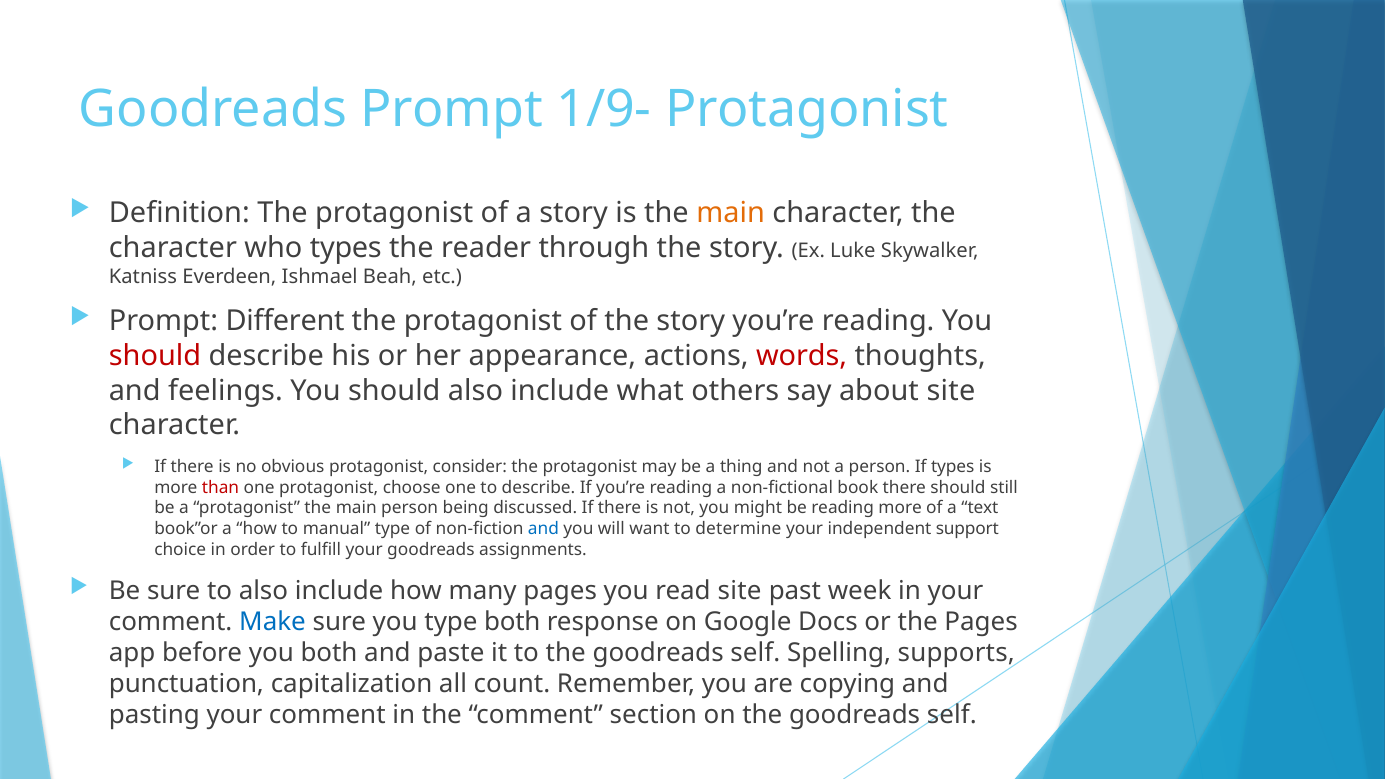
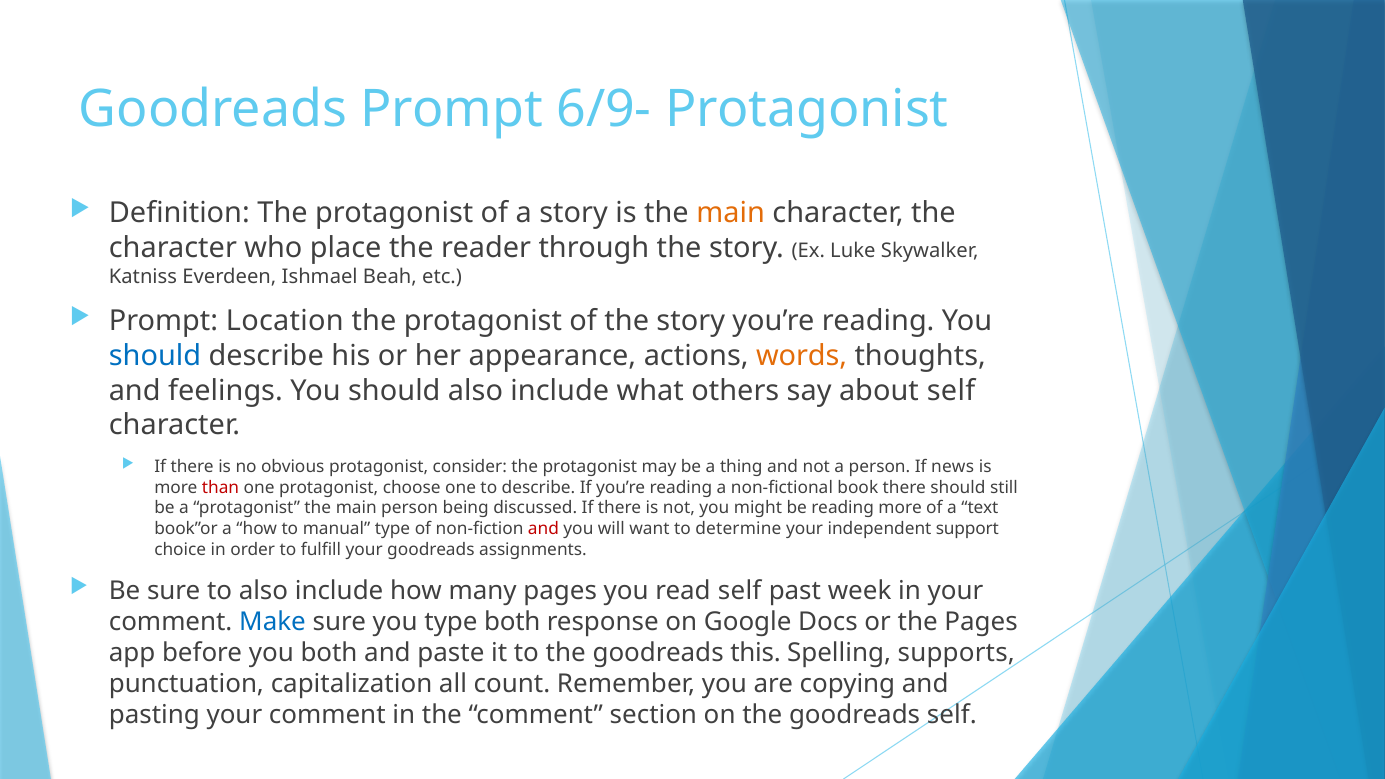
1/9-: 1/9- -> 6/9-
who types: types -> place
Different: Different -> Location
should at (155, 356) colour: red -> blue
words colour: red -> orange
about site: site -> self
If types: types -> news
and at (544, 529) colour: blue -> red
read site: site -> self
to the goodreads self: self -> this
